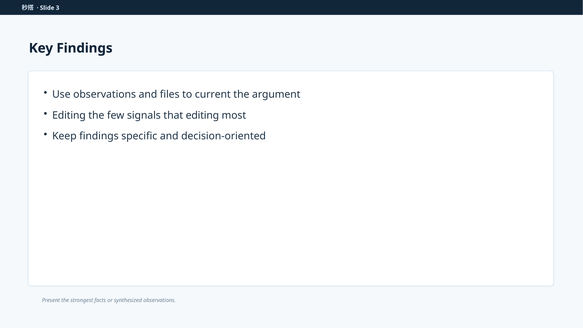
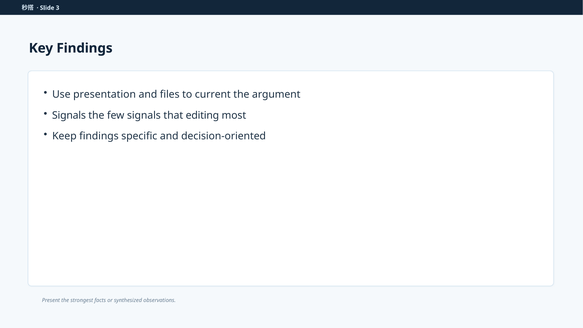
Use observations: observations -> presentation
Editing at (69, 115): Editing -> Signals
